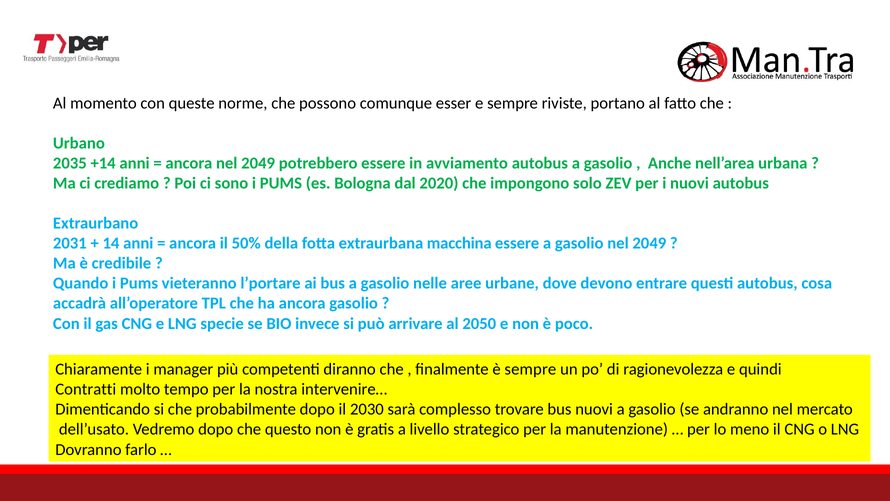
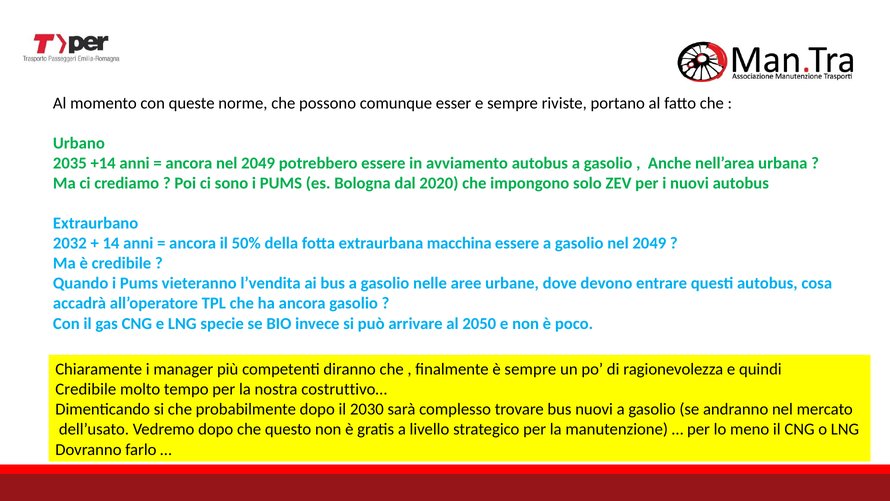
2031: 2031 -> 2032
l’portare: l’portare -> l’vendita
Contratti at (86, 389): Contratti -> Credibile
intervenire…: intervenire… -> costruttivo…
